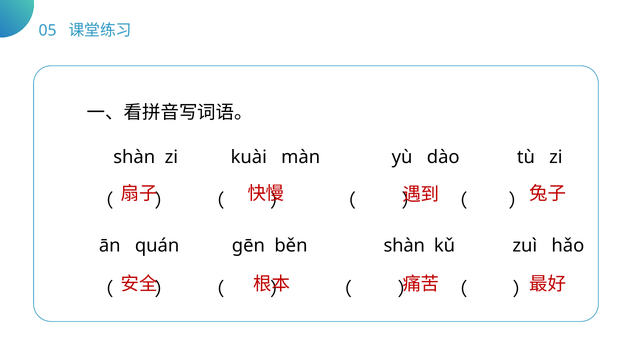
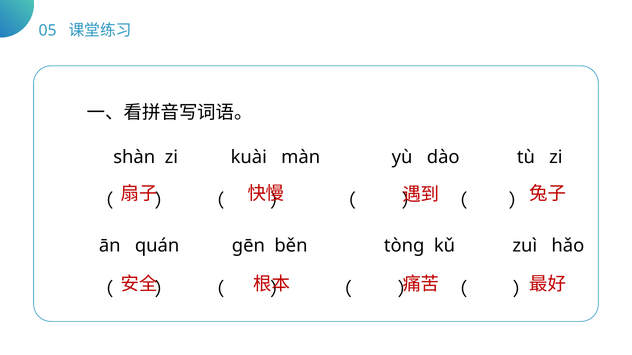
běn shàn: shàn -> tònɡ
